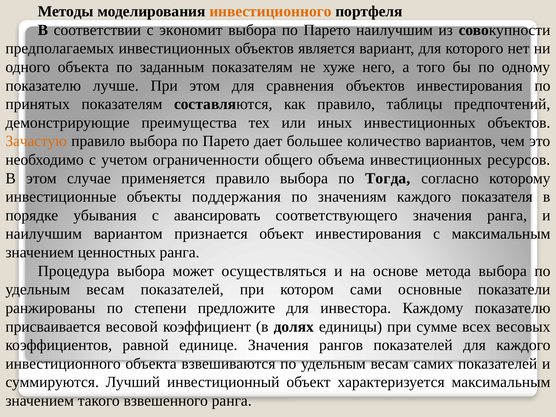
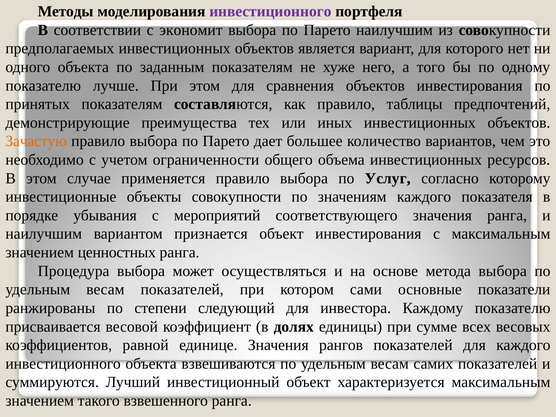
инвестиционного at (270, 11) colour: orange -> purple
Тогда: Тогда -> Услуг
поддержания: поддержания -> совокупности
авансировать: авансировать -> мероприятий
предложите: предложите -> следующий
